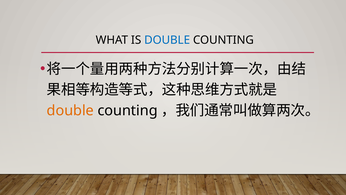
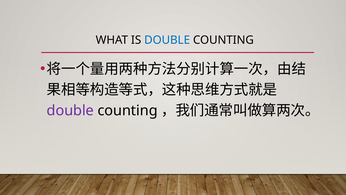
double at (70, 110) colour: orange -> purple
